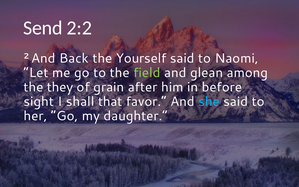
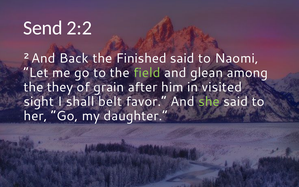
Yourself: Yourself -> Finished
before: before -> visited
that: that -> belt
she colour: light blue -> light green
